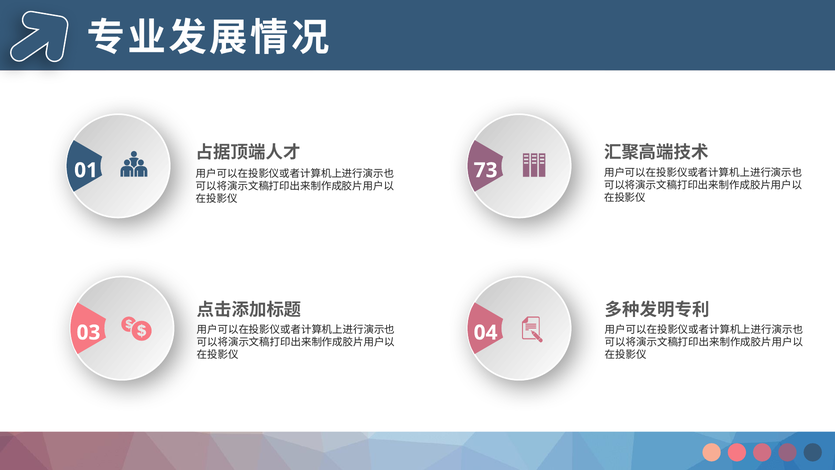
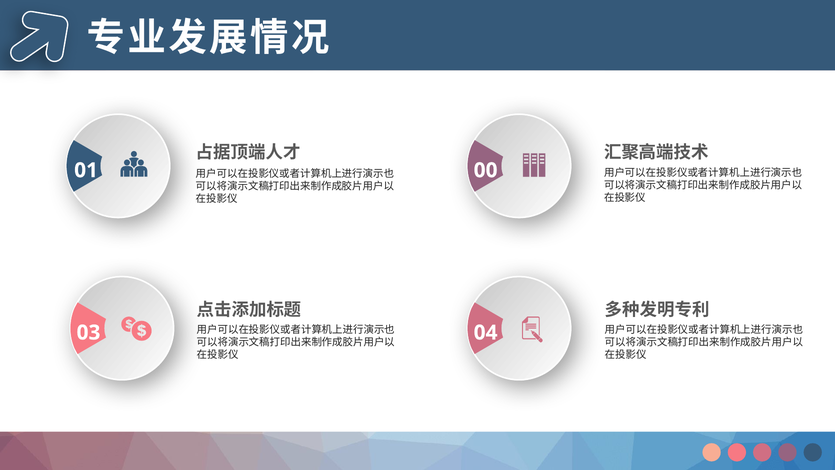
73: 73 -> 00
